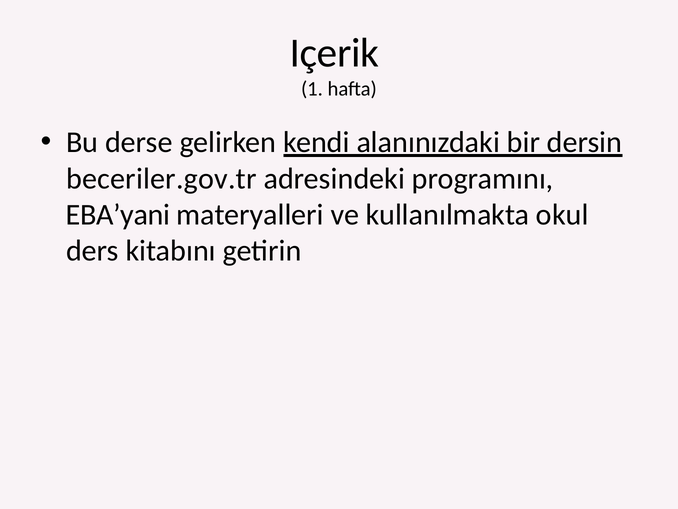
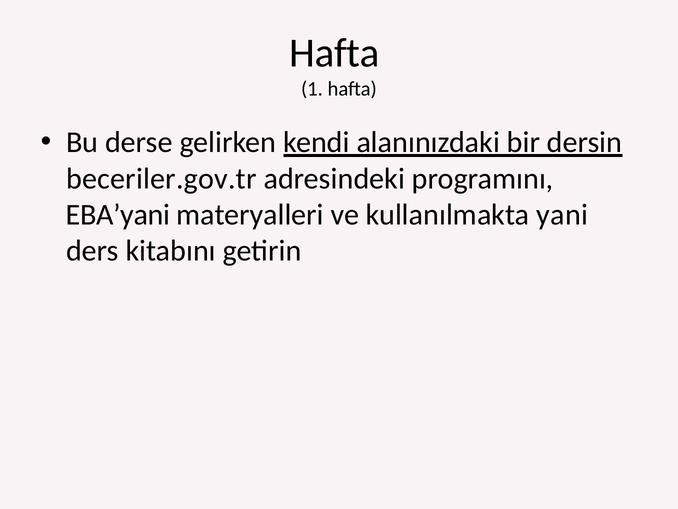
Içerik at (334, 53): Içerik -> Hafta
okul: okul -> yani
